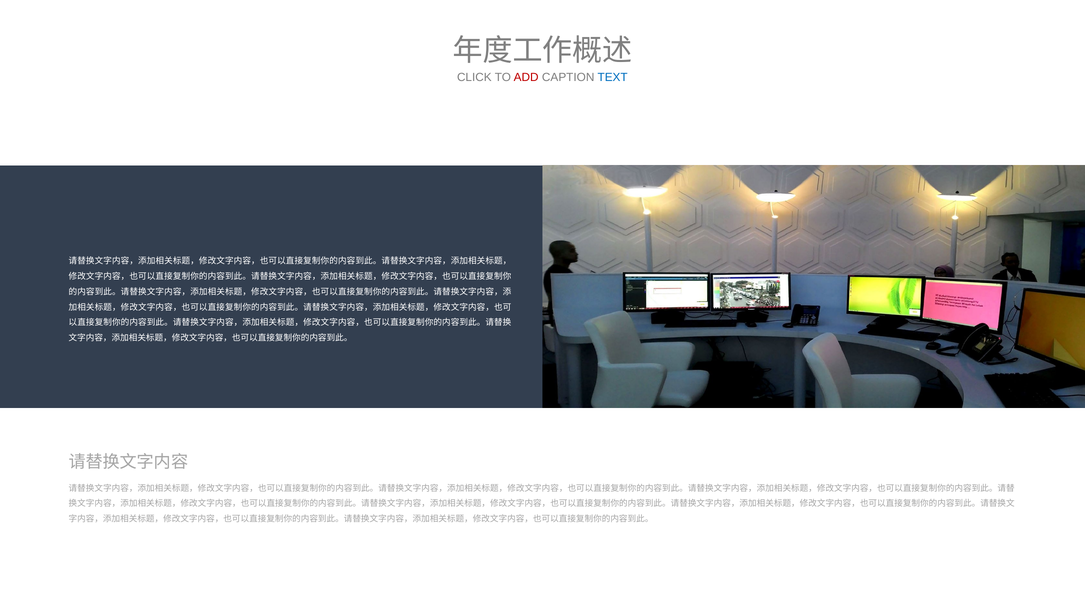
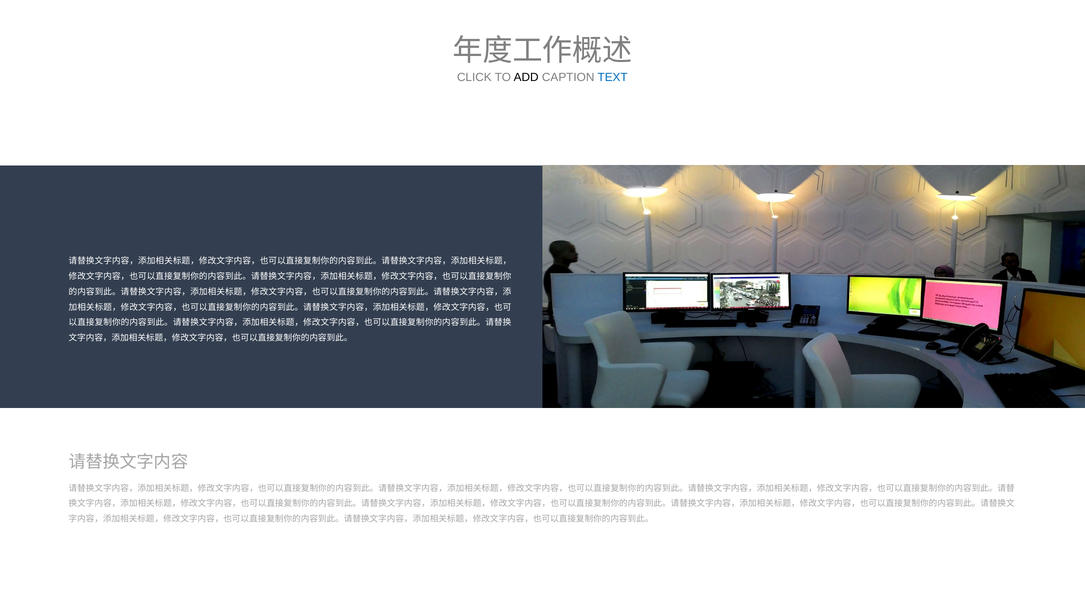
ADD colour: red -> black
